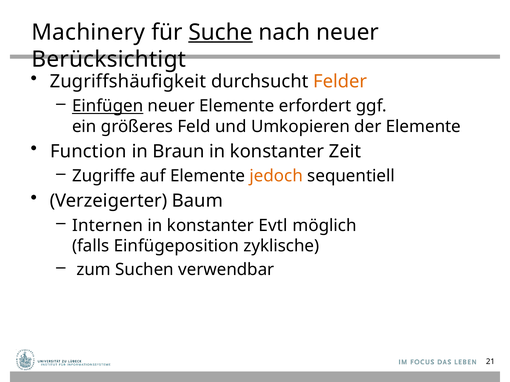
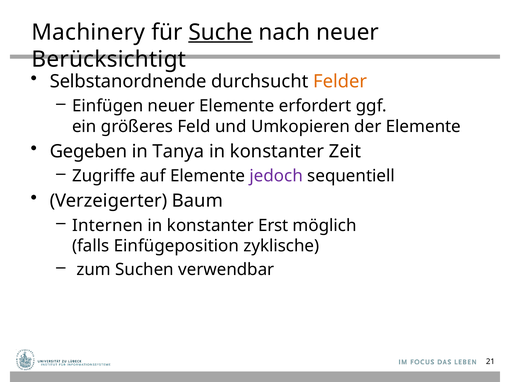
Zugriffshäufigkeit: Zugriffshäufigkeit -> Selbstanordnende
Einfügen underline: present -> none
Function: Function -> Gegeben
Braun: Braun -> Tanya
jedoch colour: orange -> purple
Evtl: Evtl -> Erst
